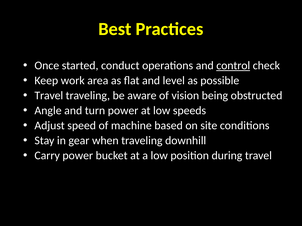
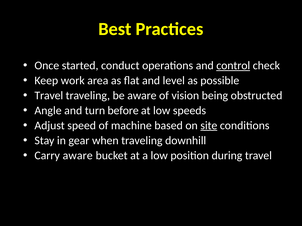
turn power: power -> before
site underline: none -> present
Carry power: power -> aware
